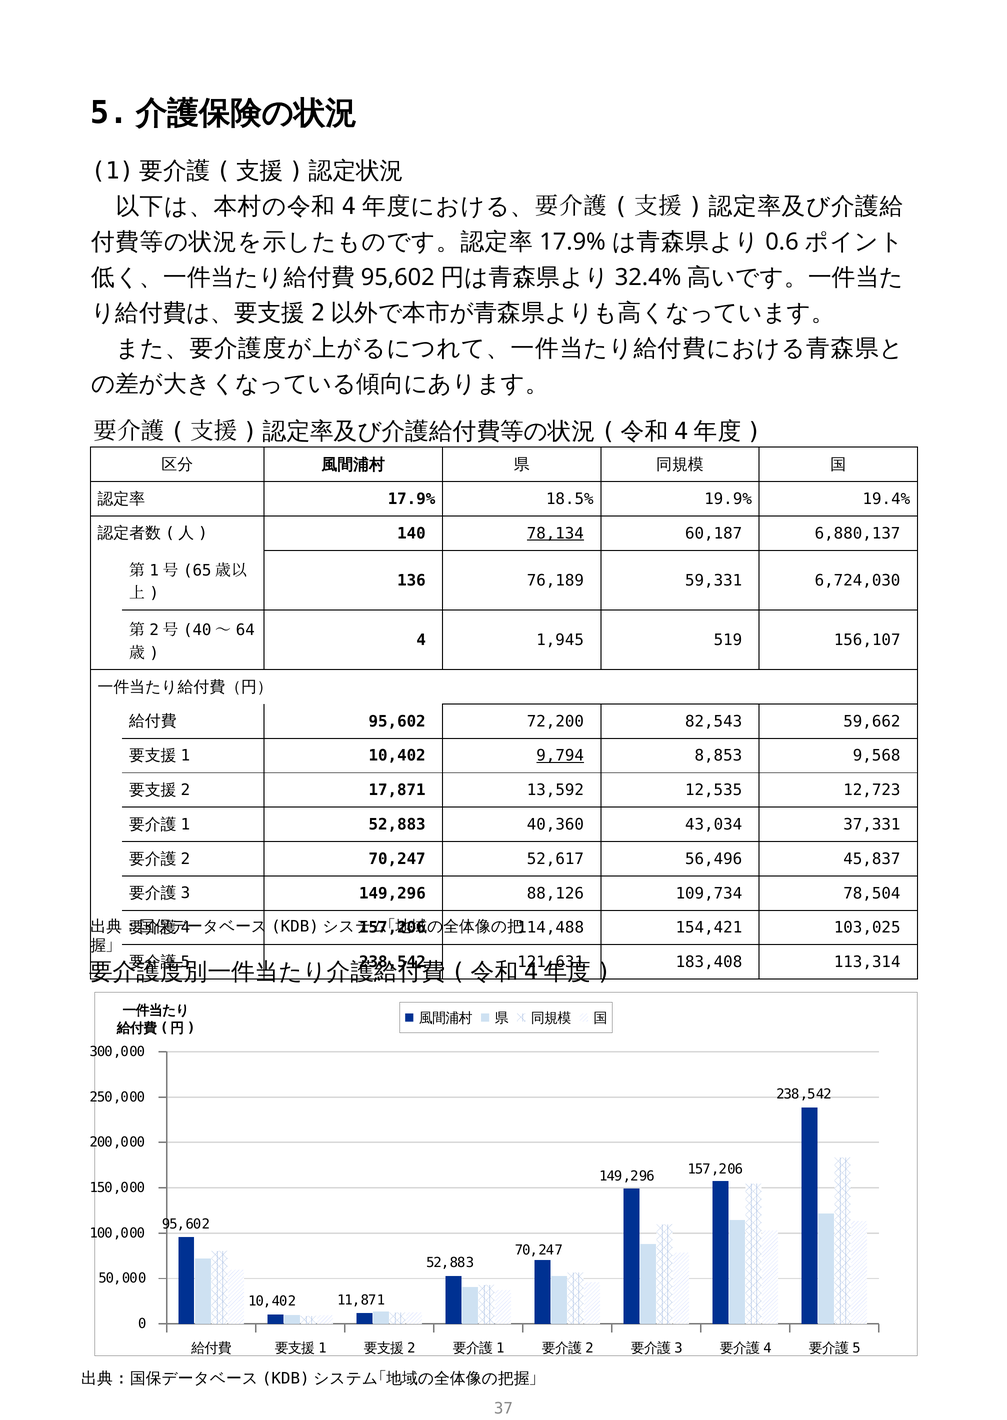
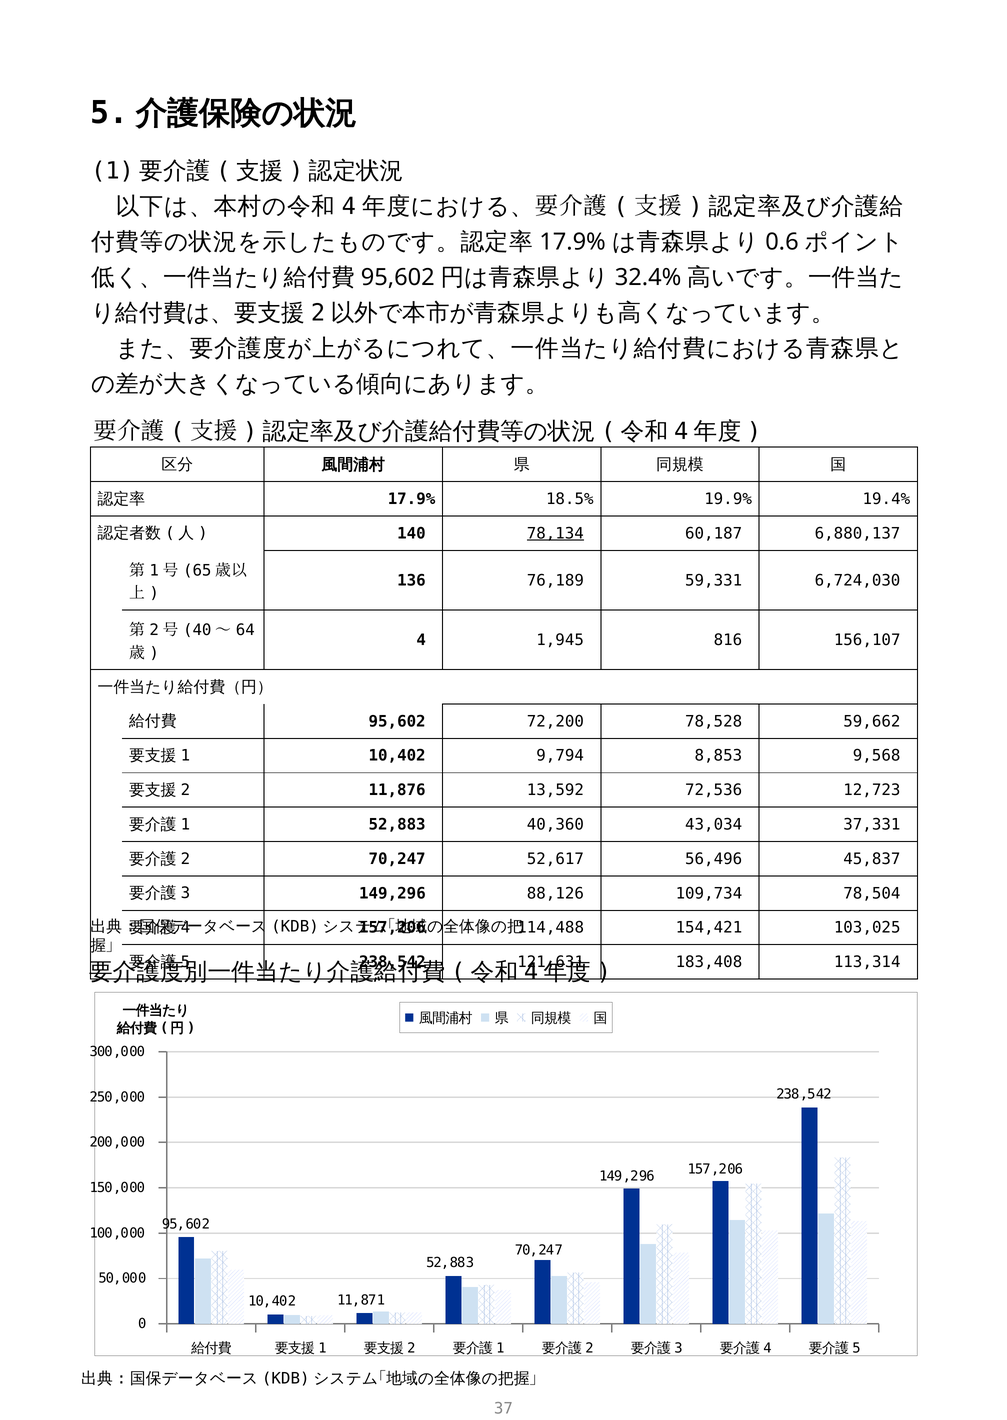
519: 519 -> 816
82,543: 82,543 -> 78,528
9,794 underline: present -> none
17,871: 17,871 -> 11,876
12,535: 12,535 -> 72,536
